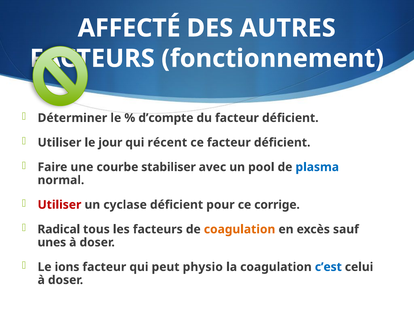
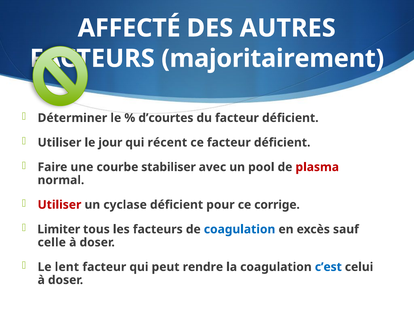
fonctionnement: fonctionnement -> majoritairement
d’compte: d’compte -> d’courtes
plasma colour: blue -> red
Radical: Radical -> Limiter
coagulation at (240, 229) colour: orange -> blue
unes: unes -> celle
ions: ions -> lent
physio: physio -> rendre
